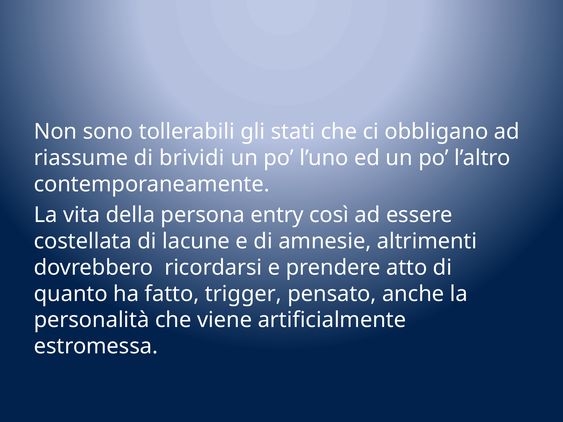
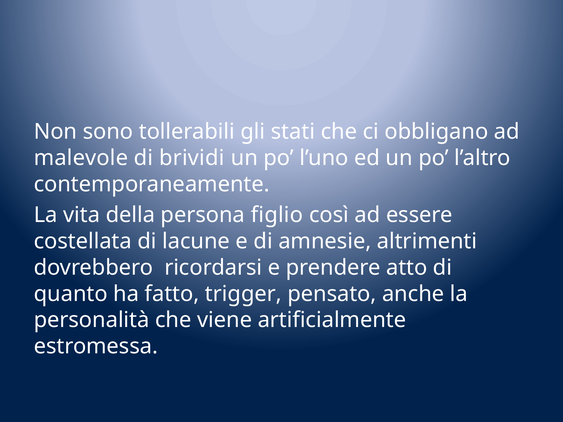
riassume: riassume -> malevole
entry: entry -> figlio
